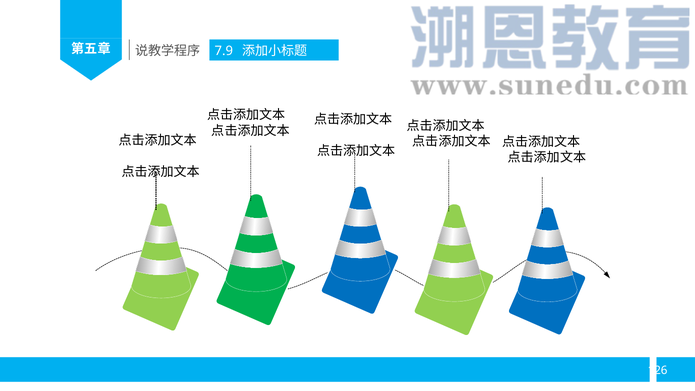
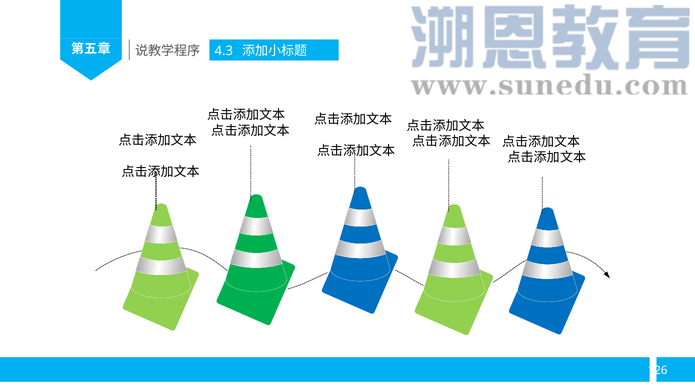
7.9: 7.9 -> 4.3
